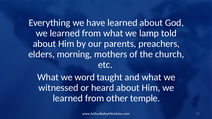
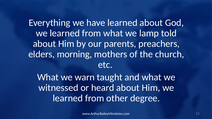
word: word -> warn
temple: temple -> degree
